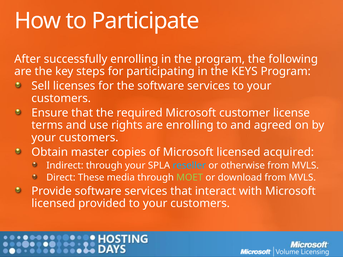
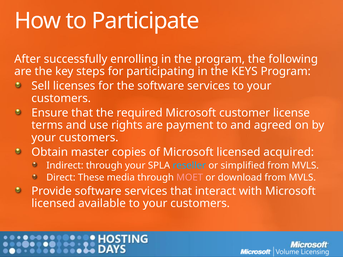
are enrolling: enrolling -> payment
otherwise: otherwise -> simplified
MOET colour: light green -> pink
provided: provided -> available
